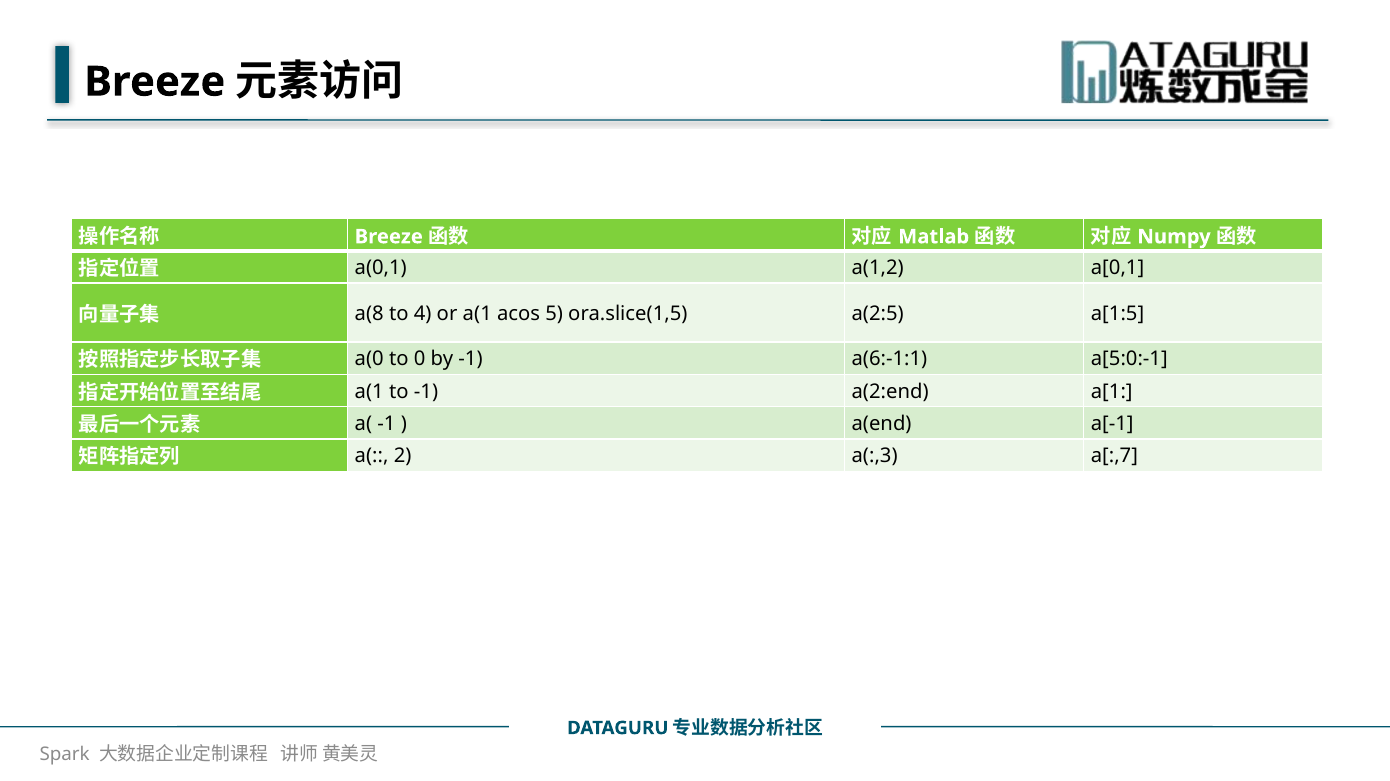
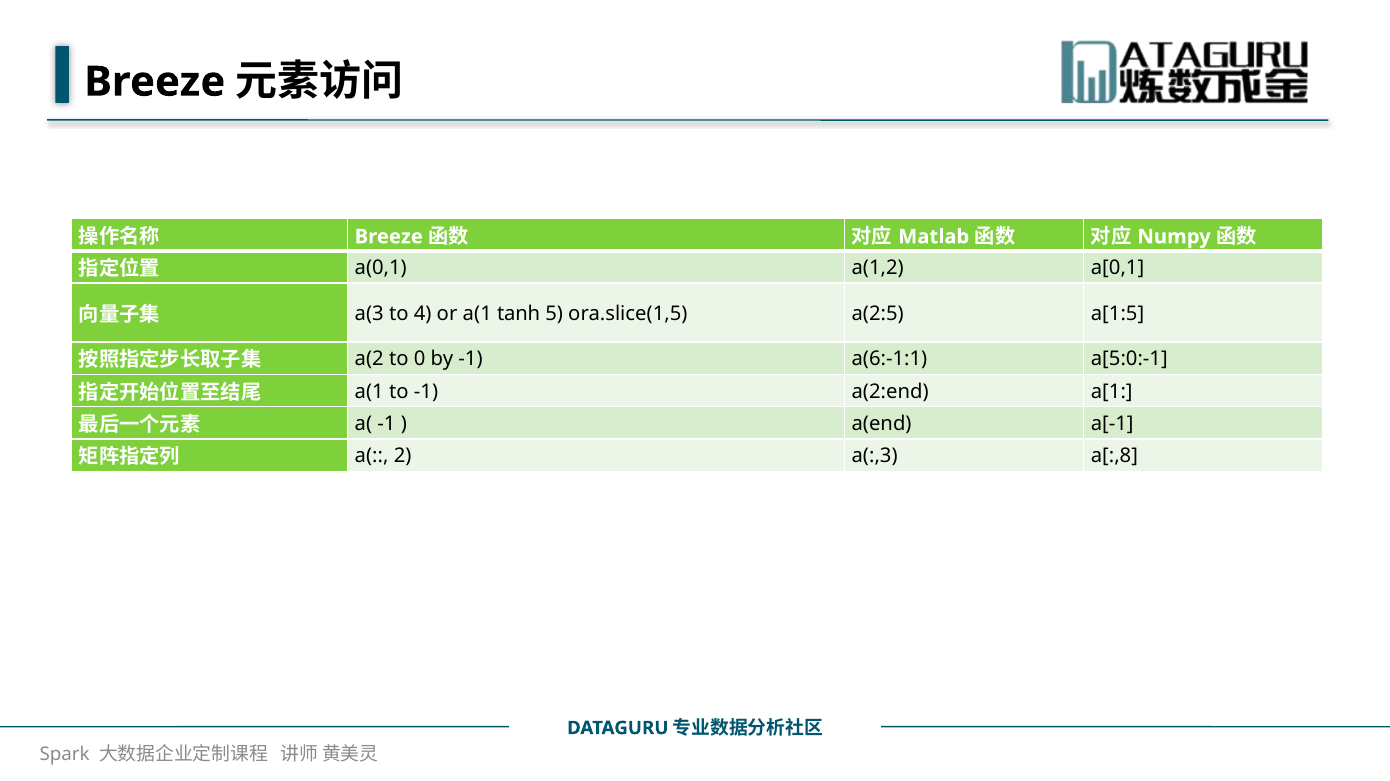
a(8: a(8 -> a(3
acos: acos -> tanh
a(0: a(0 -> a(2
a[:,7: a[:,7 -> a[:,8
